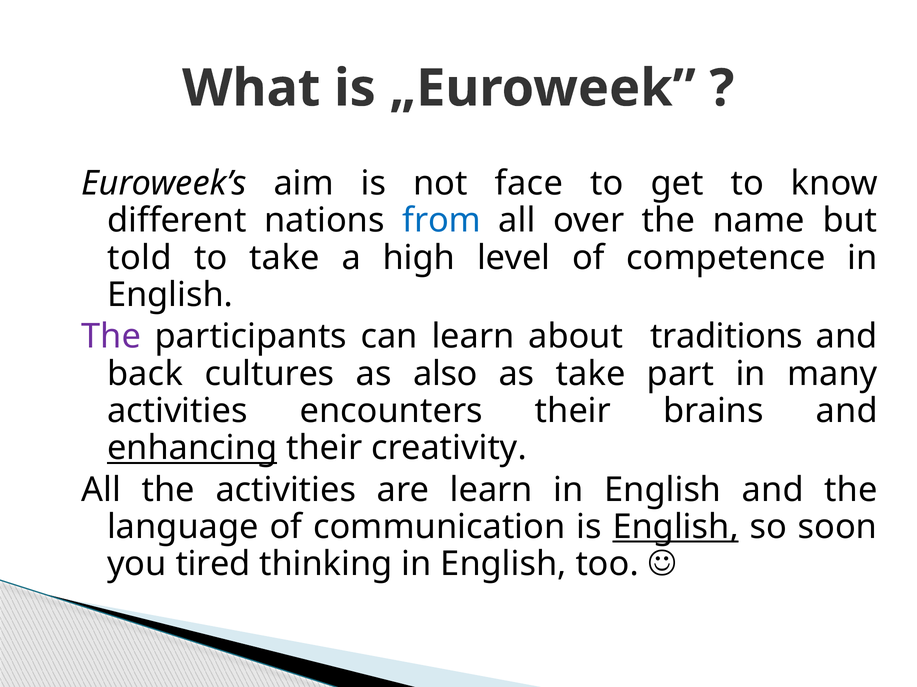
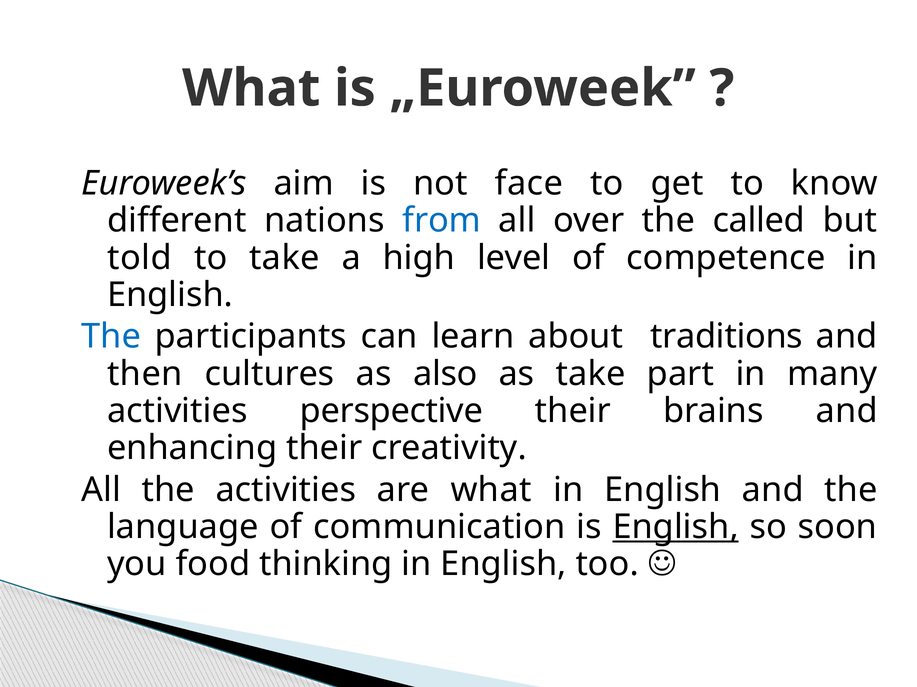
name: name -> called
The at (111, 337) colour: purple -> blue
back: back -> then
encounters: encounters -> perspective
enhancing underline: present -> none
are learn: learn -> what
tired: tired -> food
